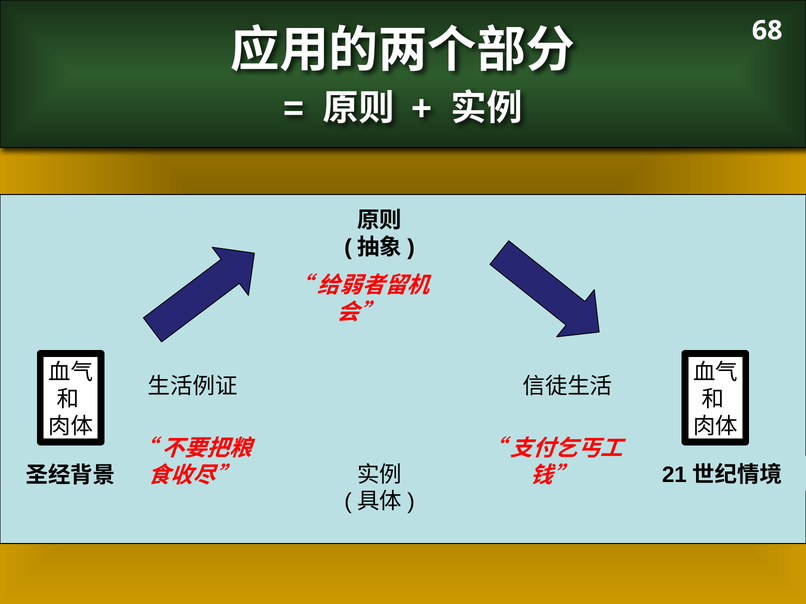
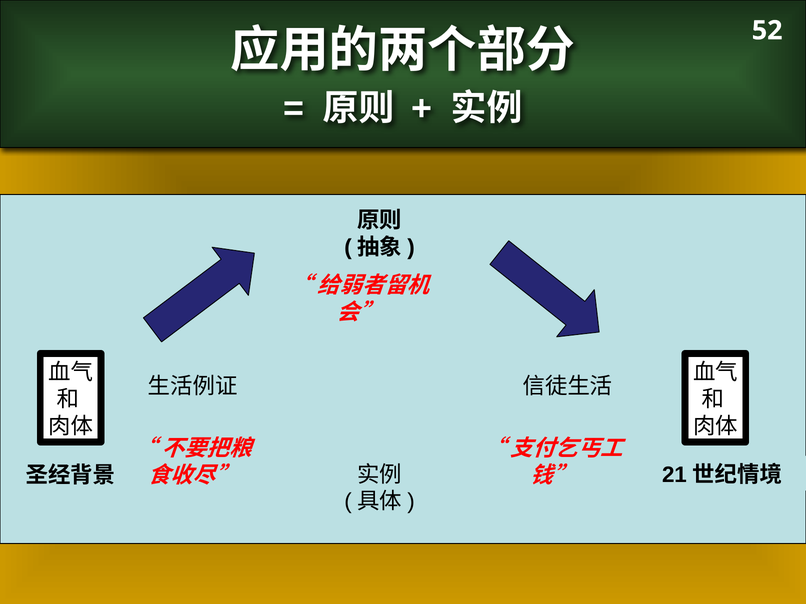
68: 68 -> 52
